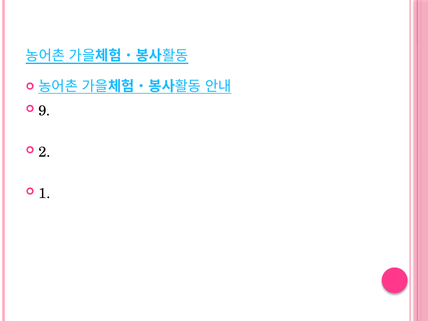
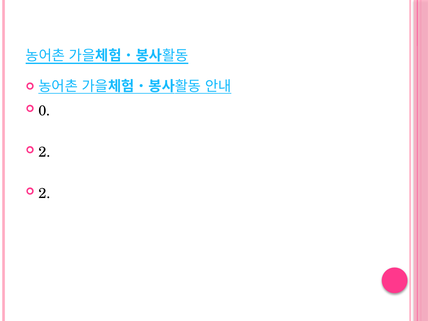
9: 9 -> 0
1 at (44, 194): 1 -> 2
